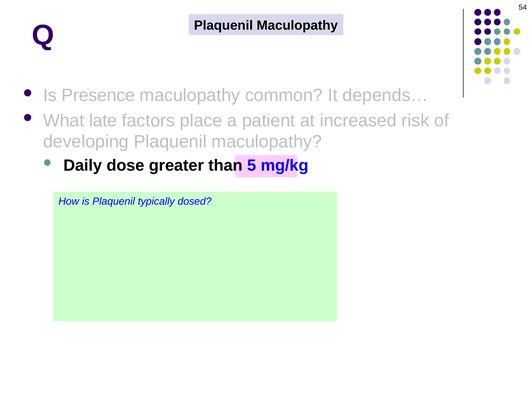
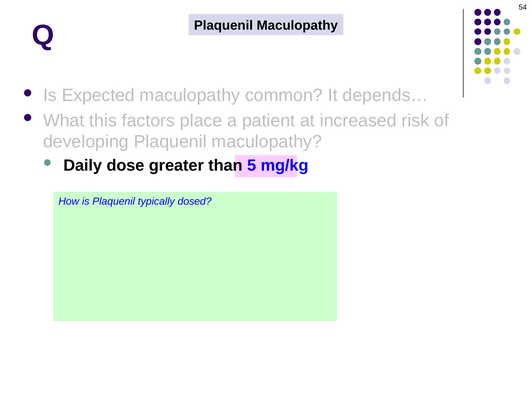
Presence: Presence -> Expected
late: late -> this
